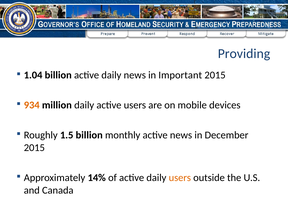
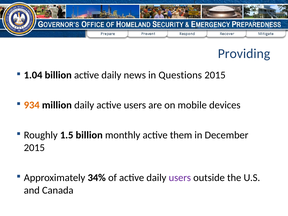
Important: Important -> Questions
active news: news -> them
14%: 14% -> 34%
users at (180, 178) colour: orange -> purple
